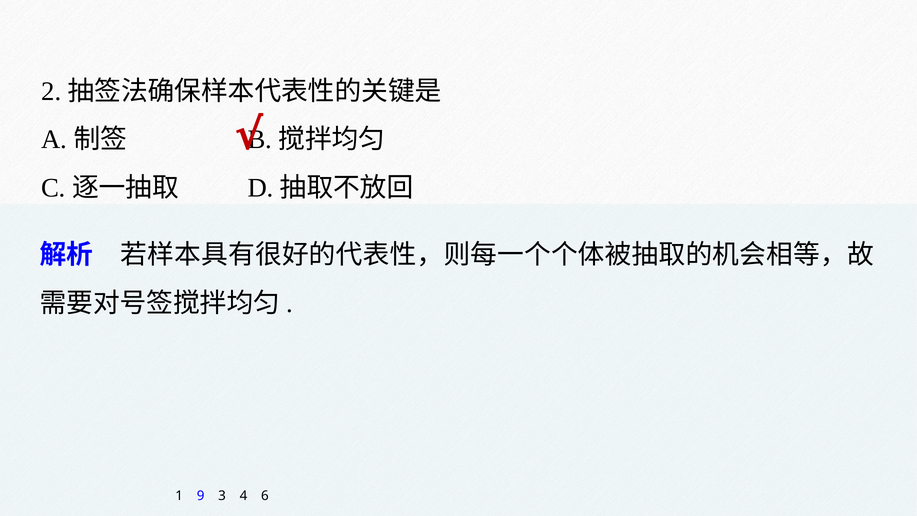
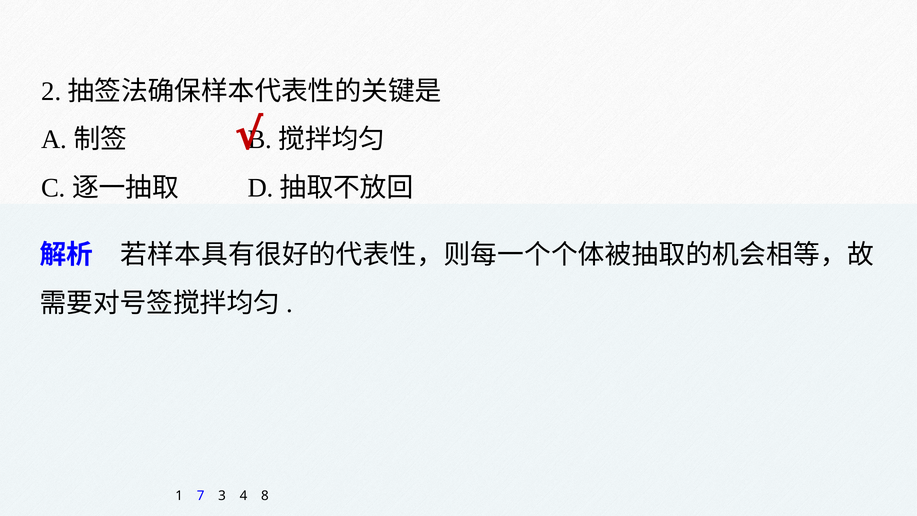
9: 9 -> 7
6: 6 -> 8
